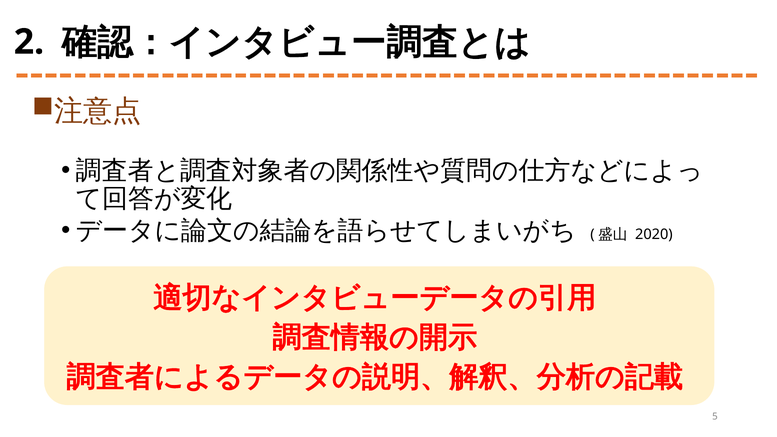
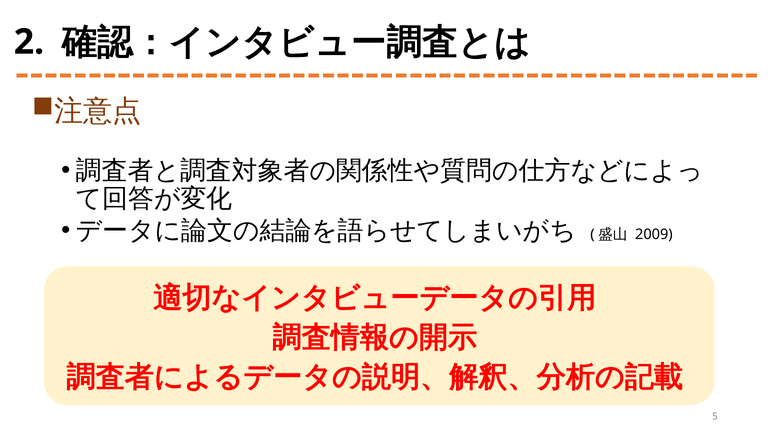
2020: 2020 -> 2009
